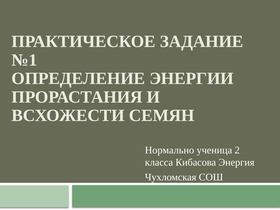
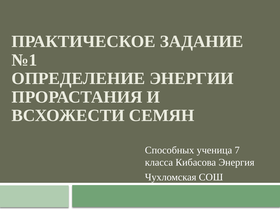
Нормально: Нормально -> Способных
2: 2 -> 7
